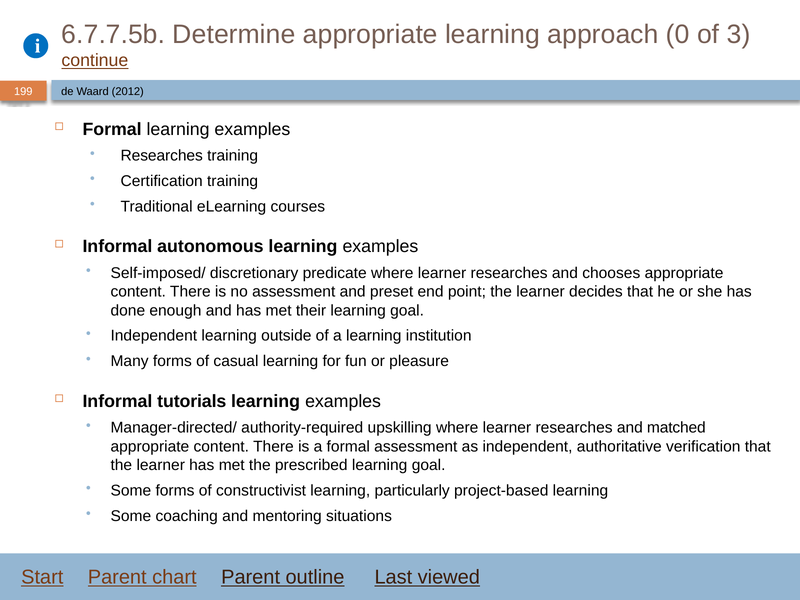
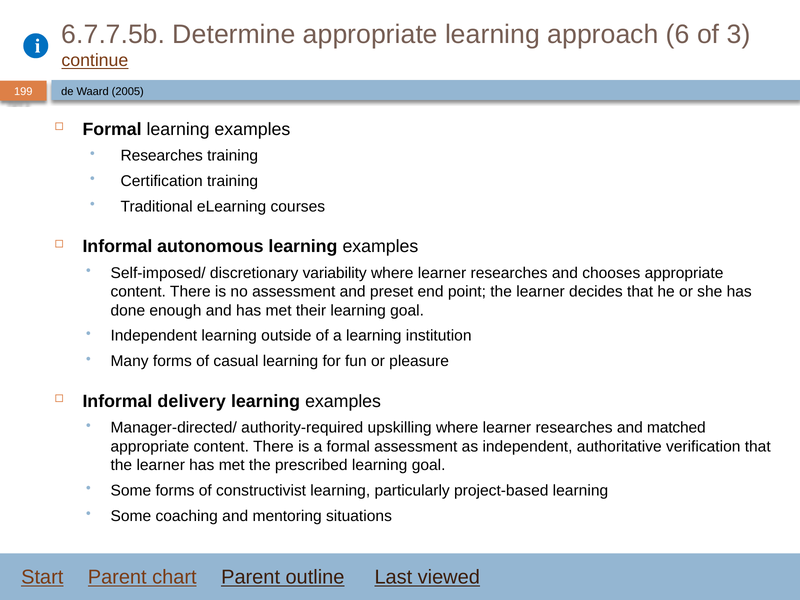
0: 0 -> 6
2012: 2012 -> 2005
predicate: predicate -> variability
tutorials: tutorials -> delivery
